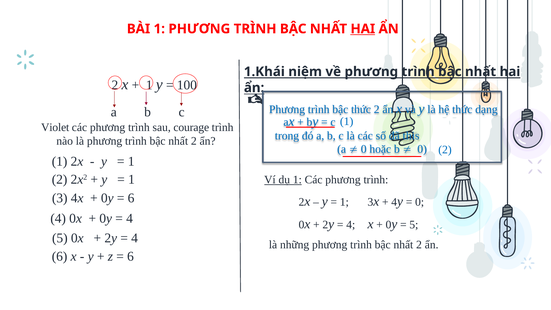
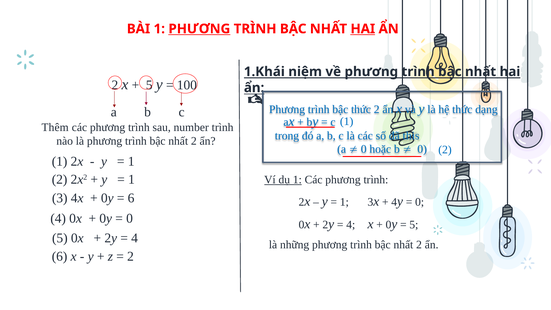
PHƯƠNG at (199, 29) underline: none -> present
1 at (149, 85): 1 -> 5
Violet: Violet -> Thêm
courage: courage -> number
4 at (130, 218): 4 -> 0
6 at (130, 256): 6 -> 2
